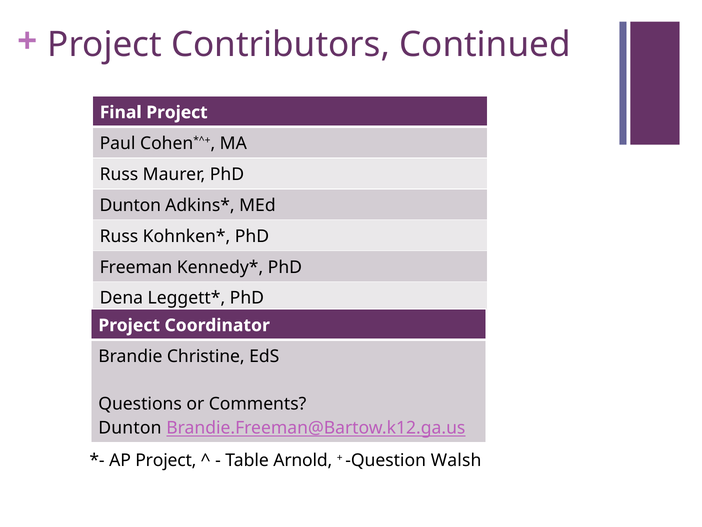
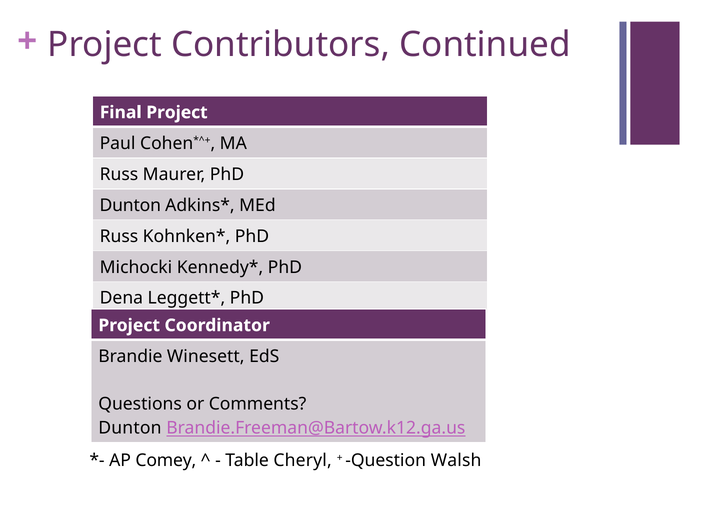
Freeman: Freeman -> Michocki
Christine: Christine -> Winesett
AP Project: Project -> Comey
Arnold: Arnold -> Cheryl
